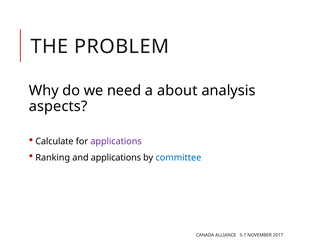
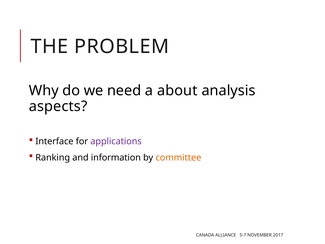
Calculate: Calculate -> Interface
and applications: applications -> information
committee colour: blue -> orange
